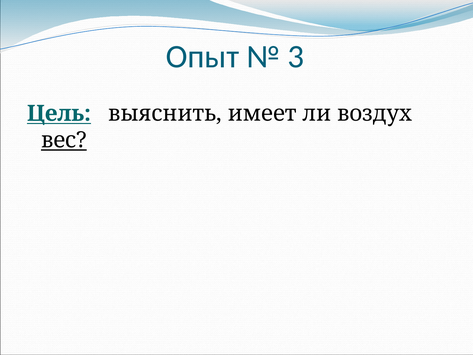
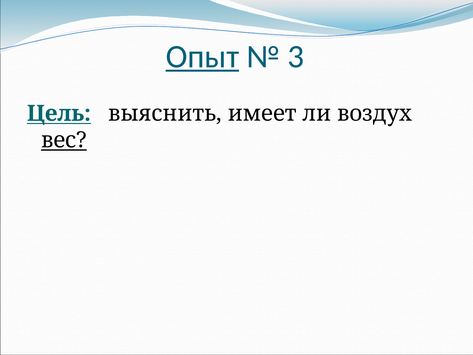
Опыт underline: none -> present
